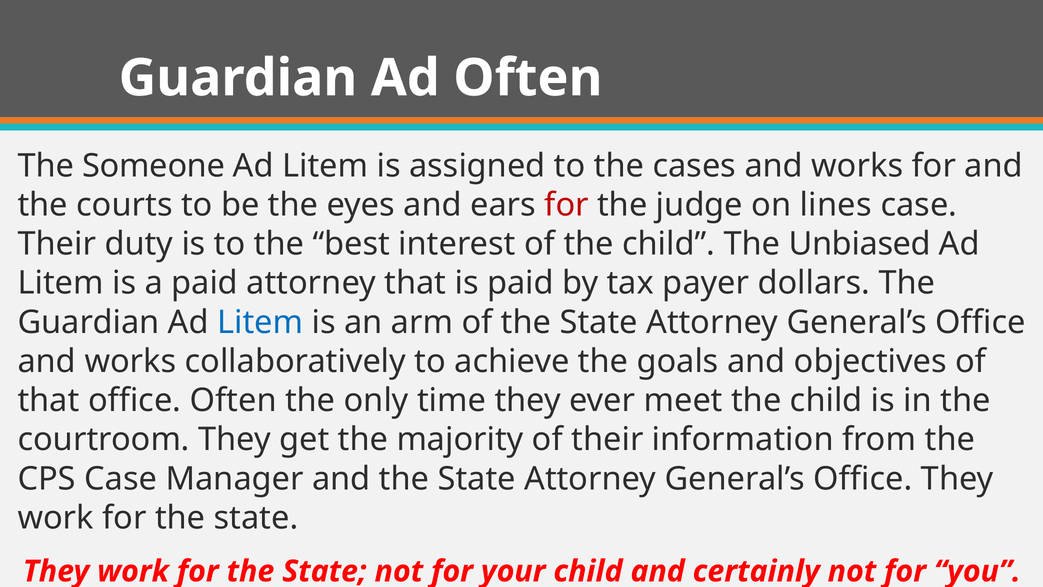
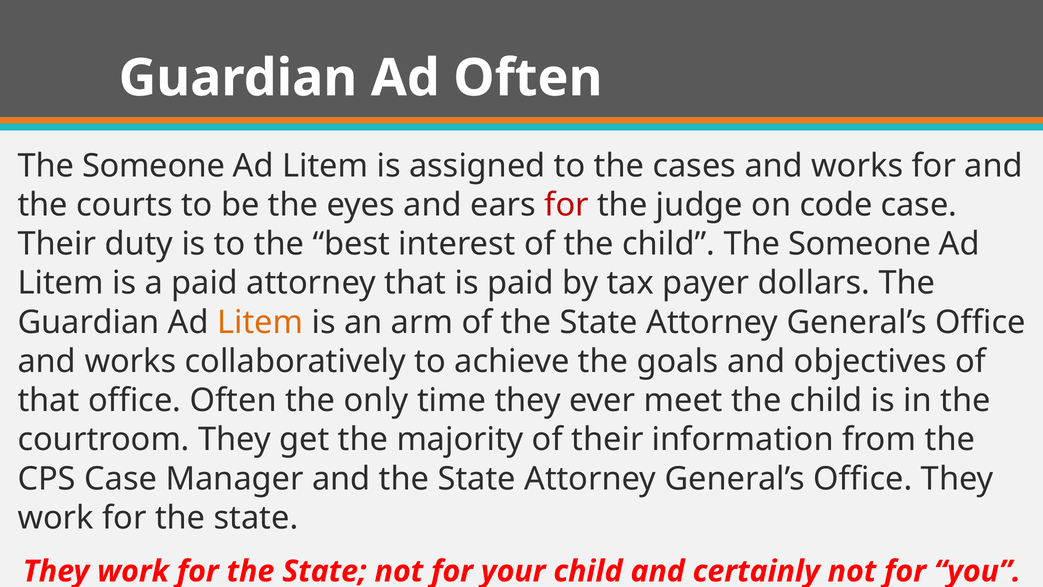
lines: lines -> code
child The Unbiased: Unbiased -> Someone
Litem at (260, 322) colour: blue -> orange
